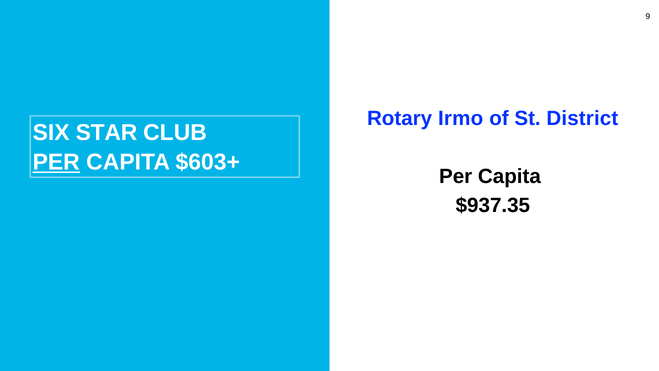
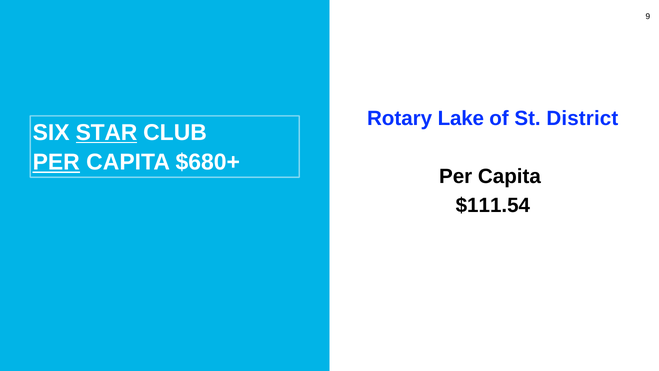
Irmo: Irmo -> Lake
STAR underline: none -> present
$603+: $603+ -> $680+
$937.35: $937.35 -> $111.54
